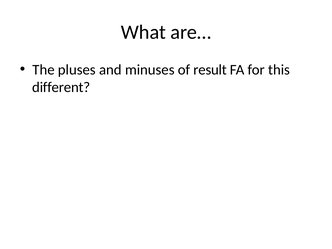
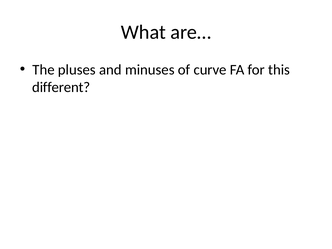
result: result -> curve
